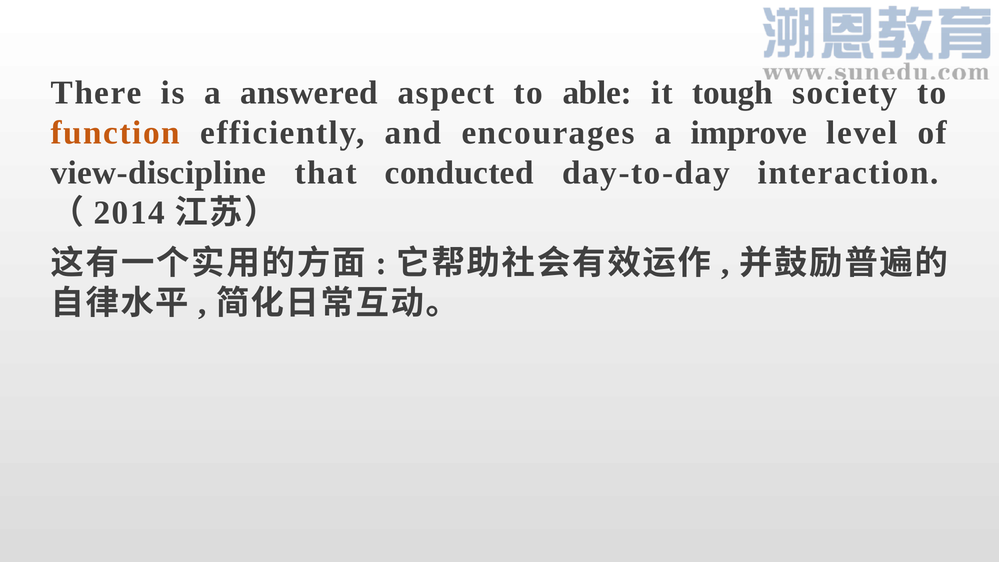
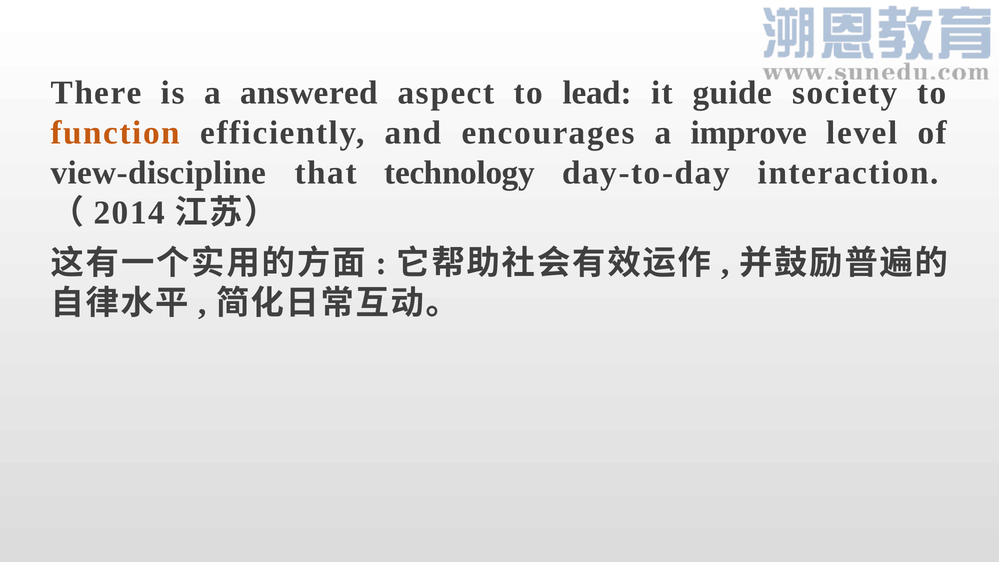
able: able -> lead
tough: tough -> guide
conducted: conducted -> technology
